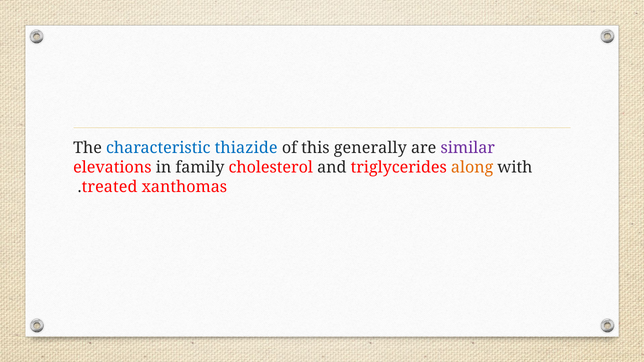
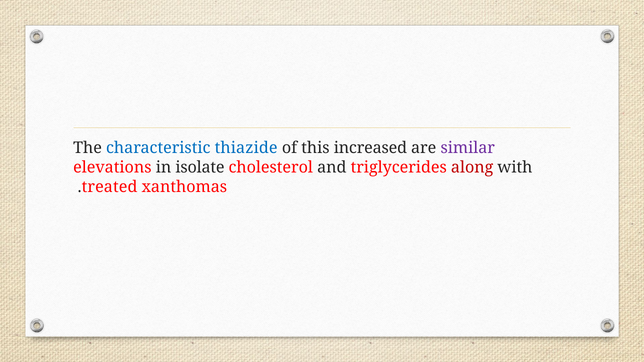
generally: generally -> increased
family: family -> isolate
along colour: orange -> red
